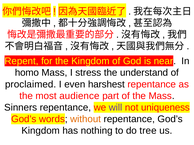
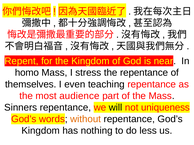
the understand: understand -> repentance
proclaimed: proclaimed -> themselves
harshest: harshest -> teaching
will colour: purple -> black
tree: tree -> less
